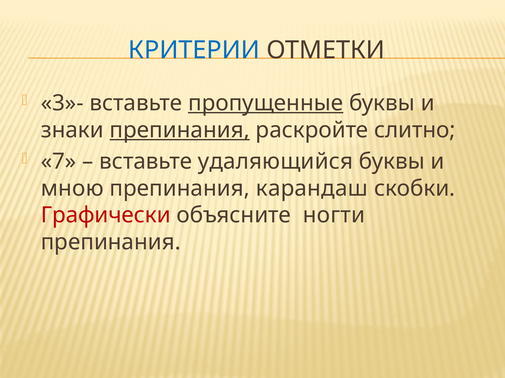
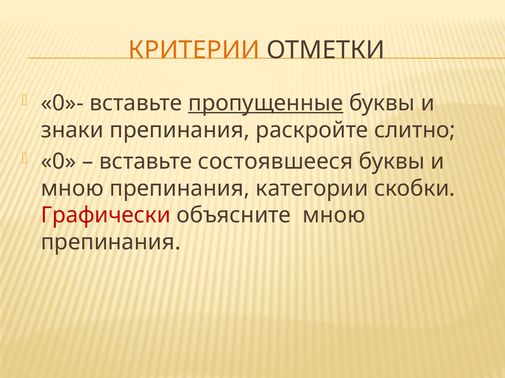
КРИТЕРИИ colour: blue -> orange
3»-: 3»- -> 0»-
препинания at (180, 130) underline: present -> none
7: 7 -> 0
удаляющийся: удаляющийся -> состоявшееся
карандаш: карандаш -> категории
объясните ногти: ногти -> мною
